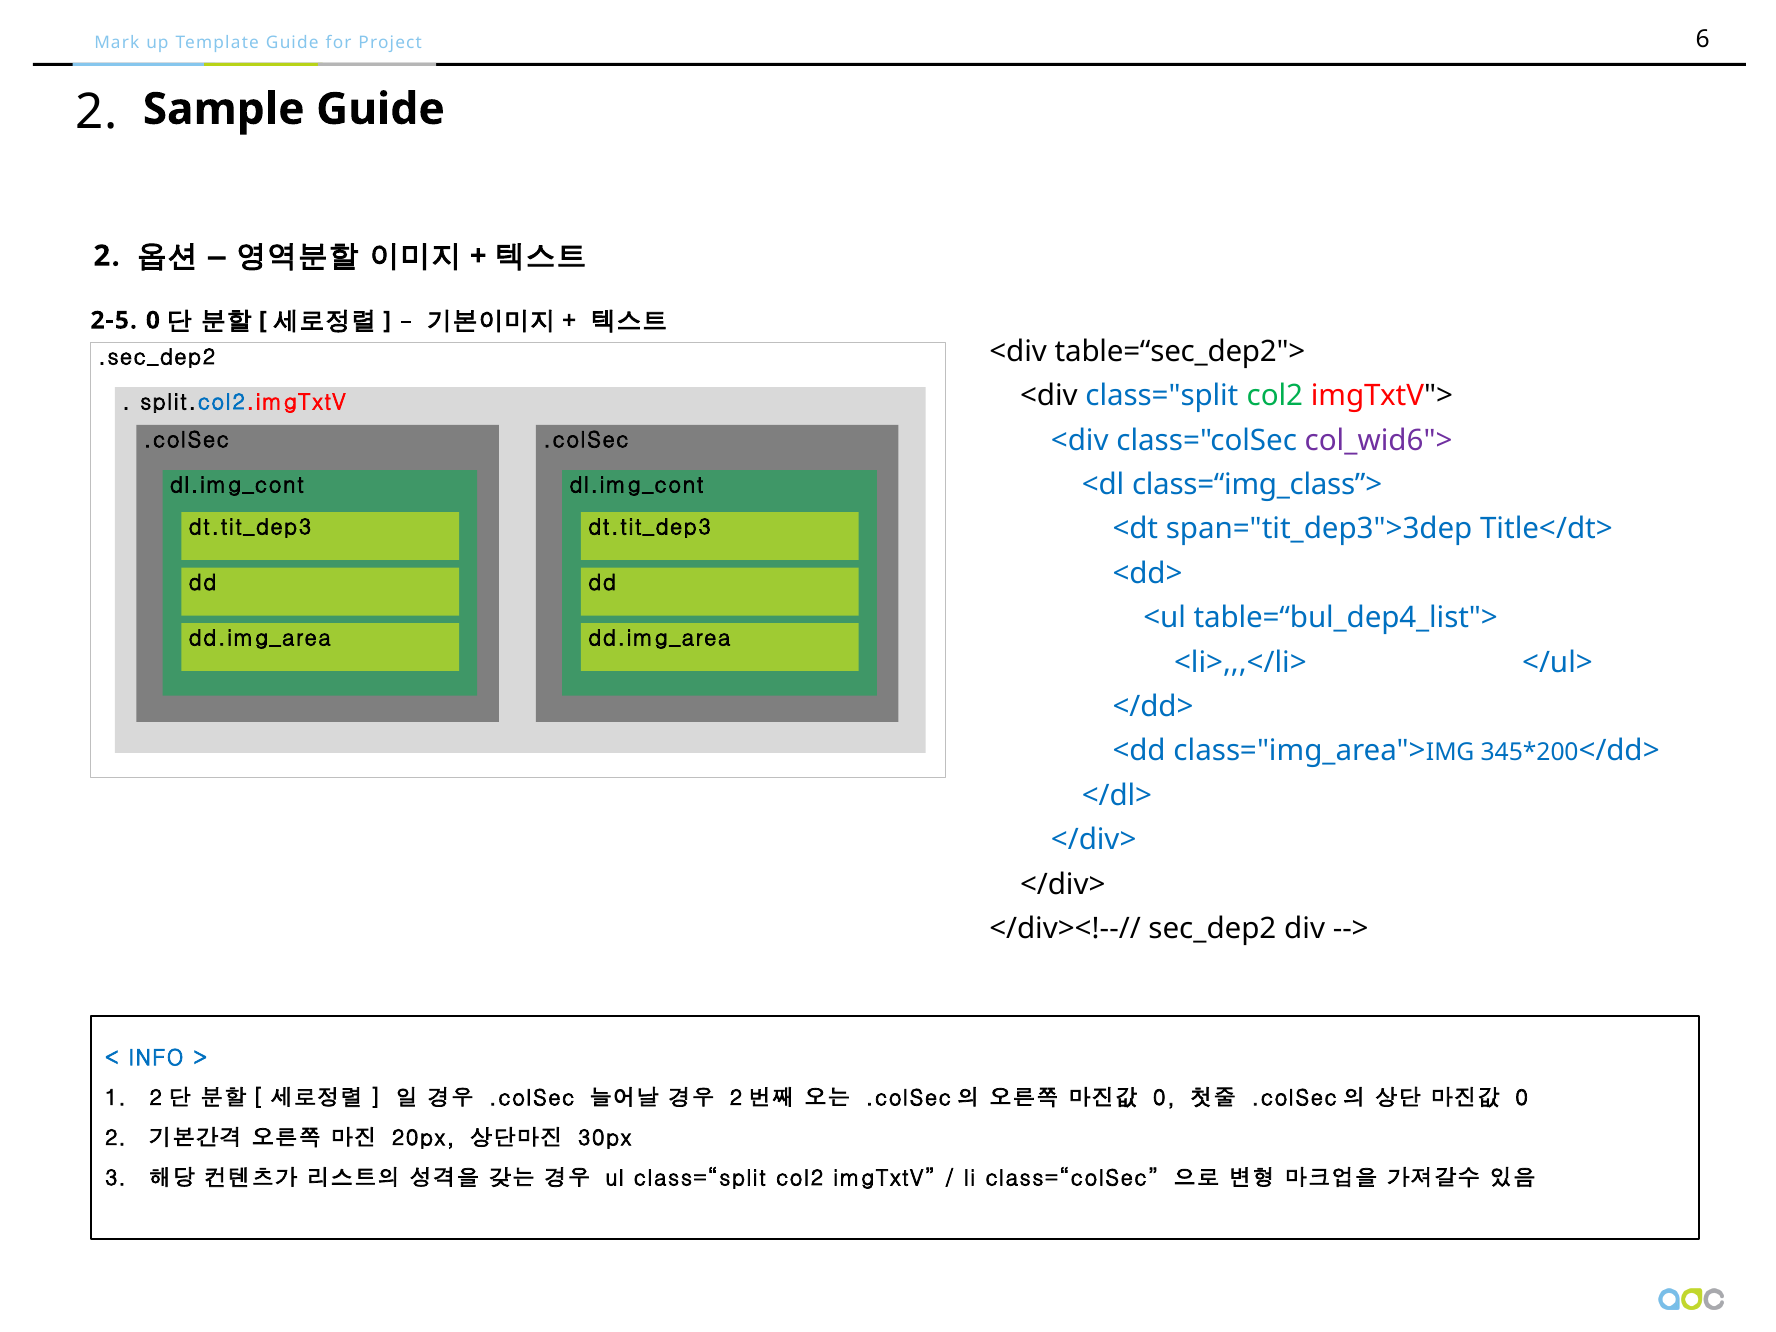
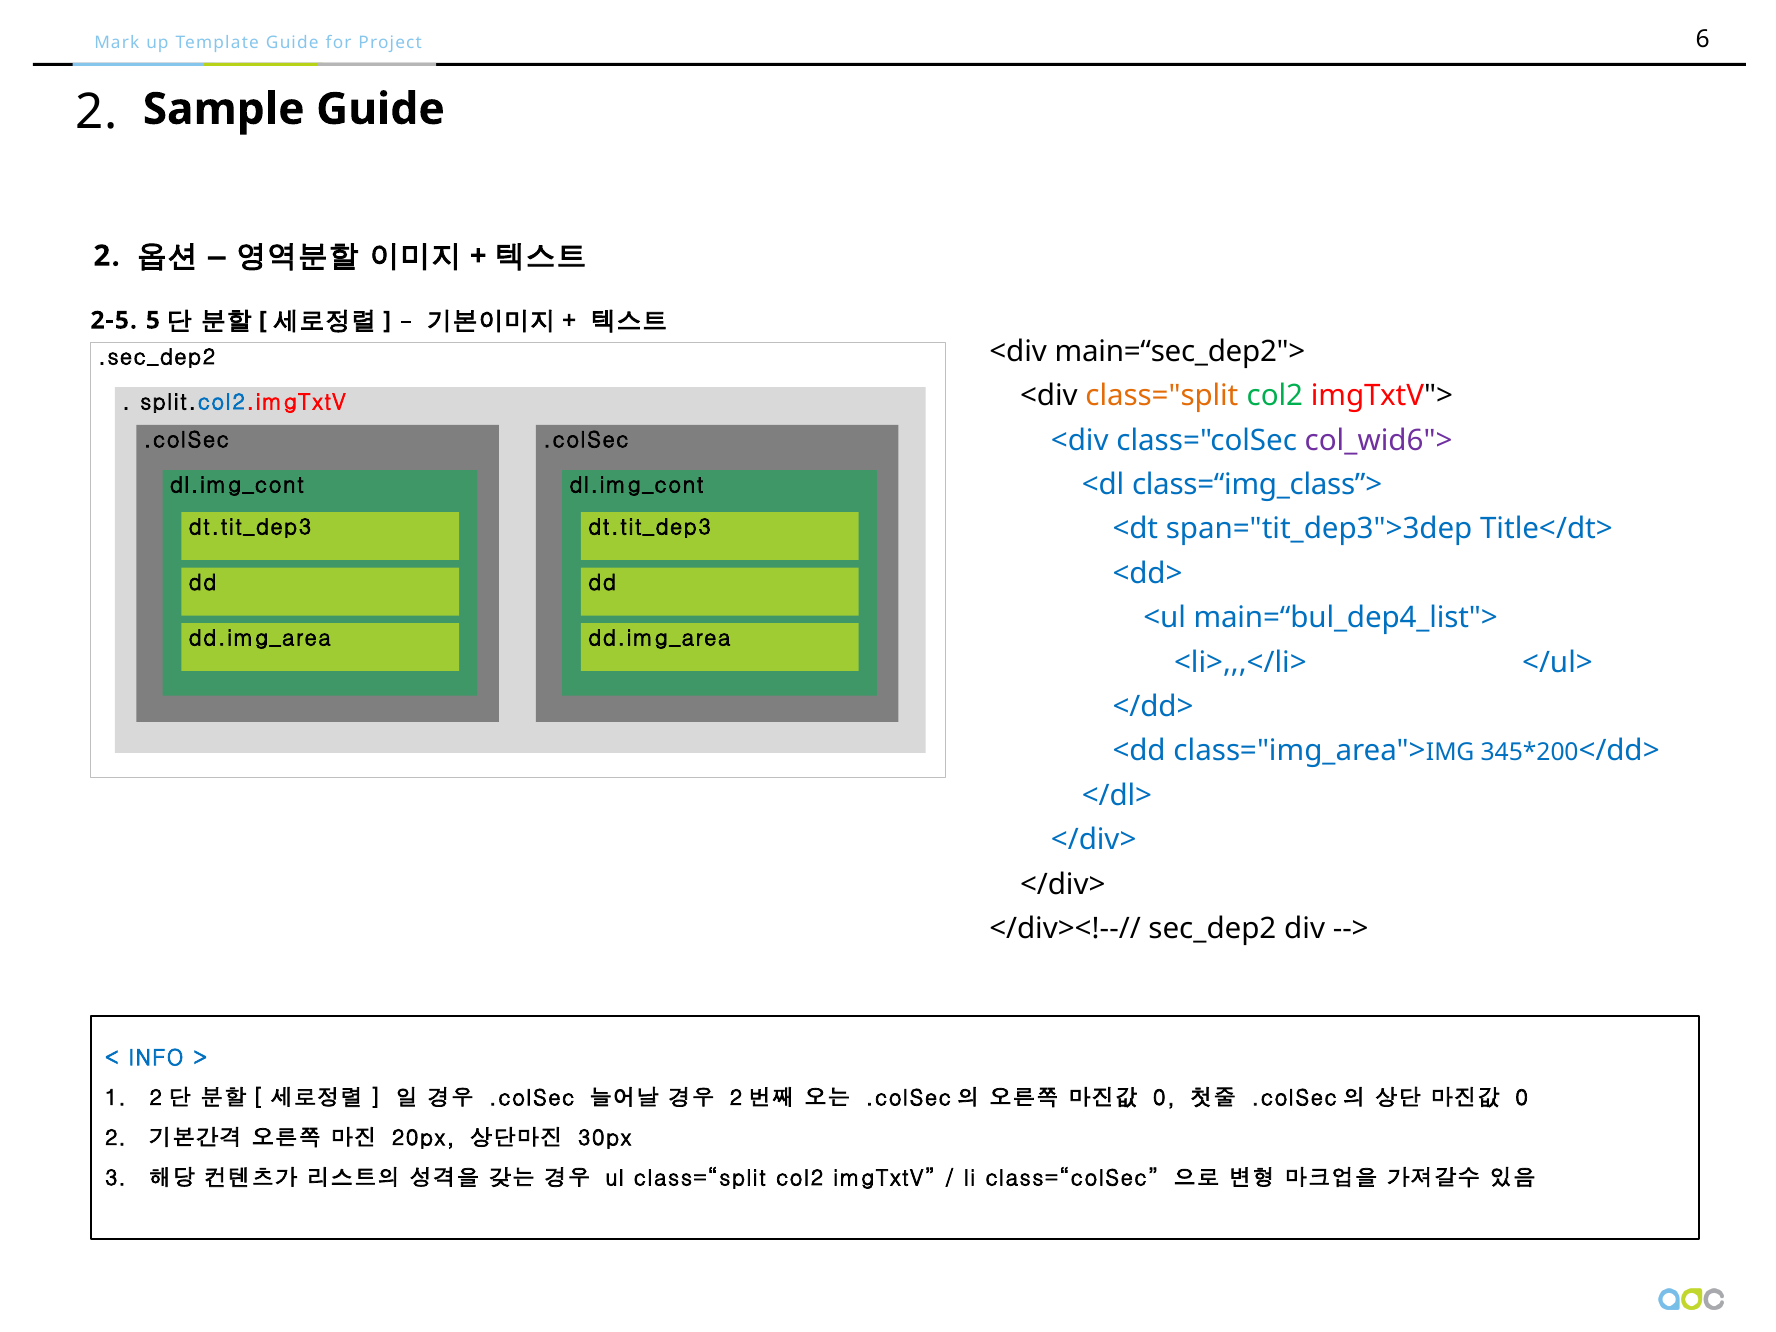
2-5 0: 0 -> 5
table=“sec_dep2">: table=“sec_dep2"> -> main=“sec_dep2">
class="split colour: blue -> orange
table=“bul_dep4_list">: table=“bul_dep4_list"> -> main=“bul_dep4_list">
